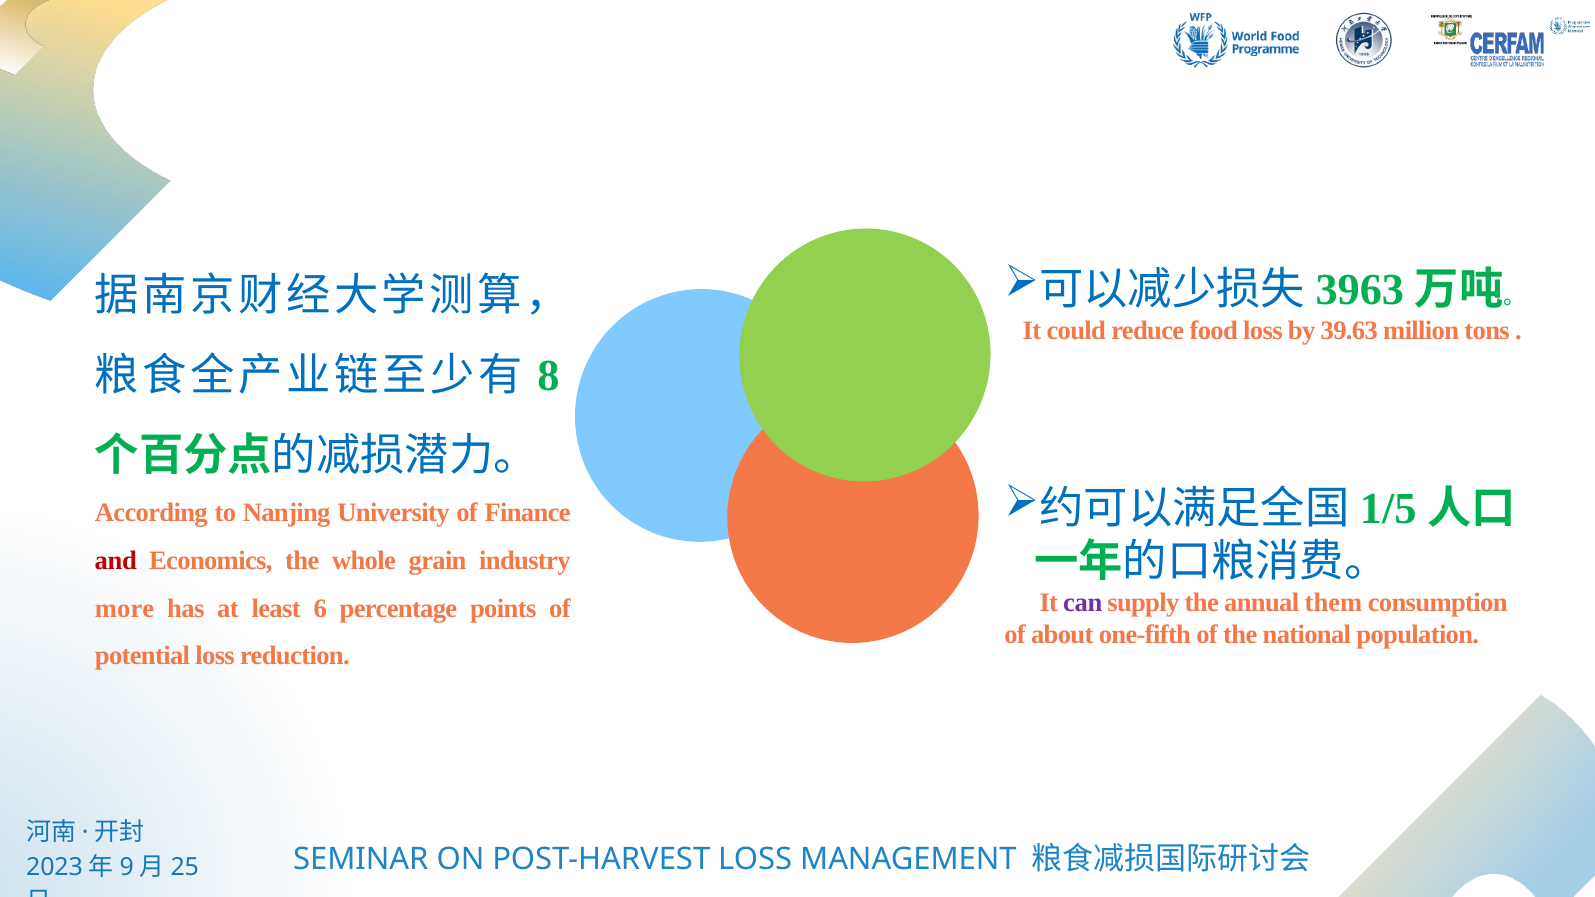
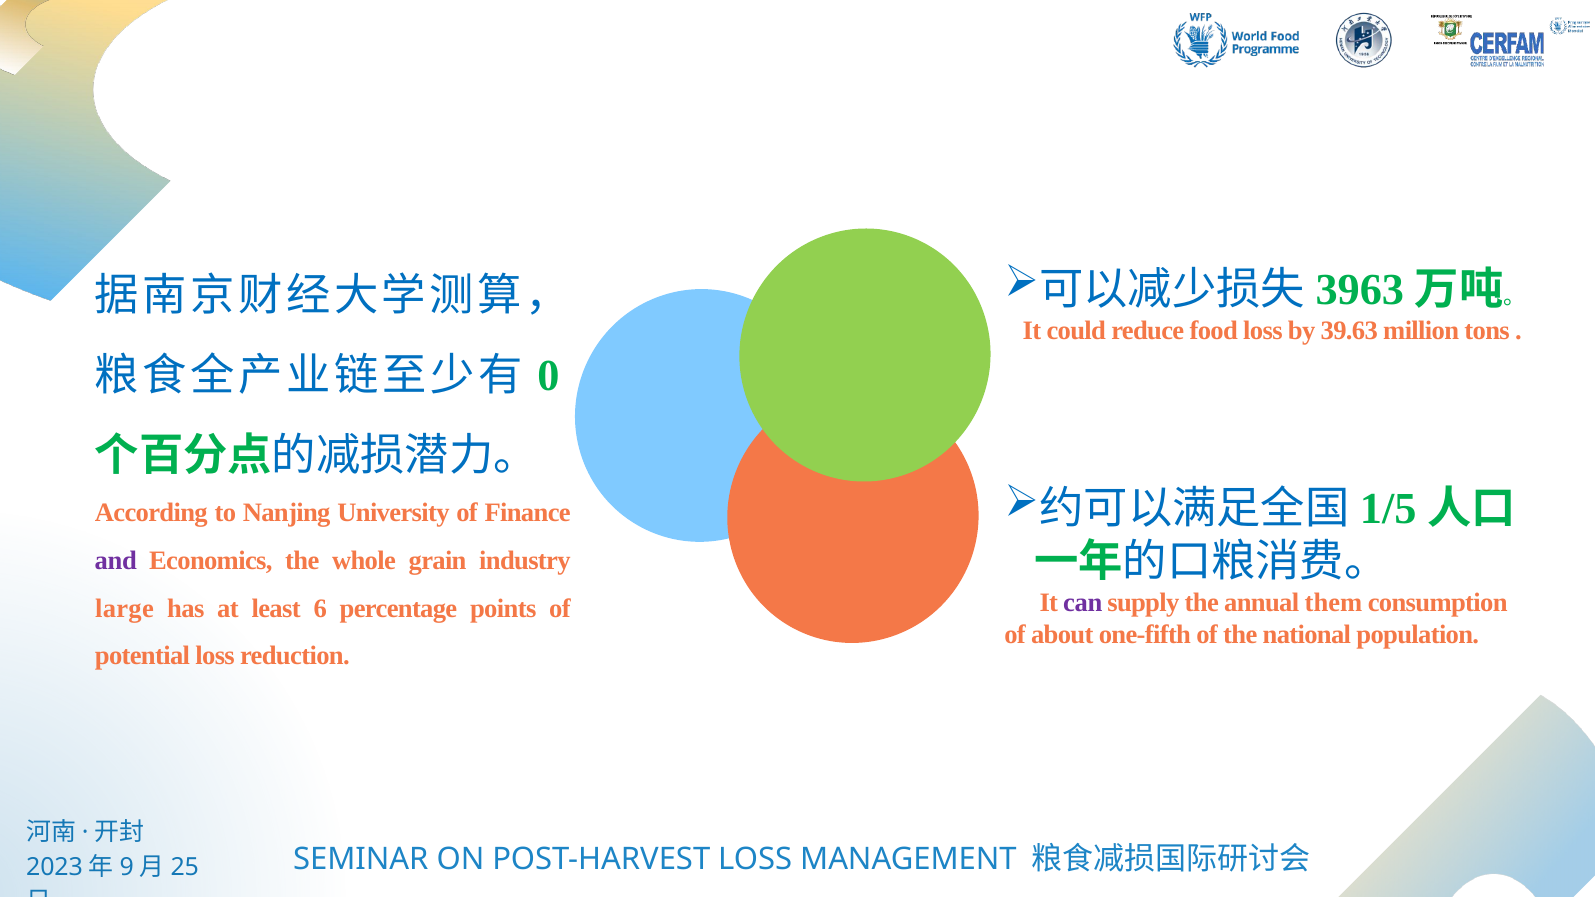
8: 8 -> 0
and colour: red -> purple
more: more -> large
